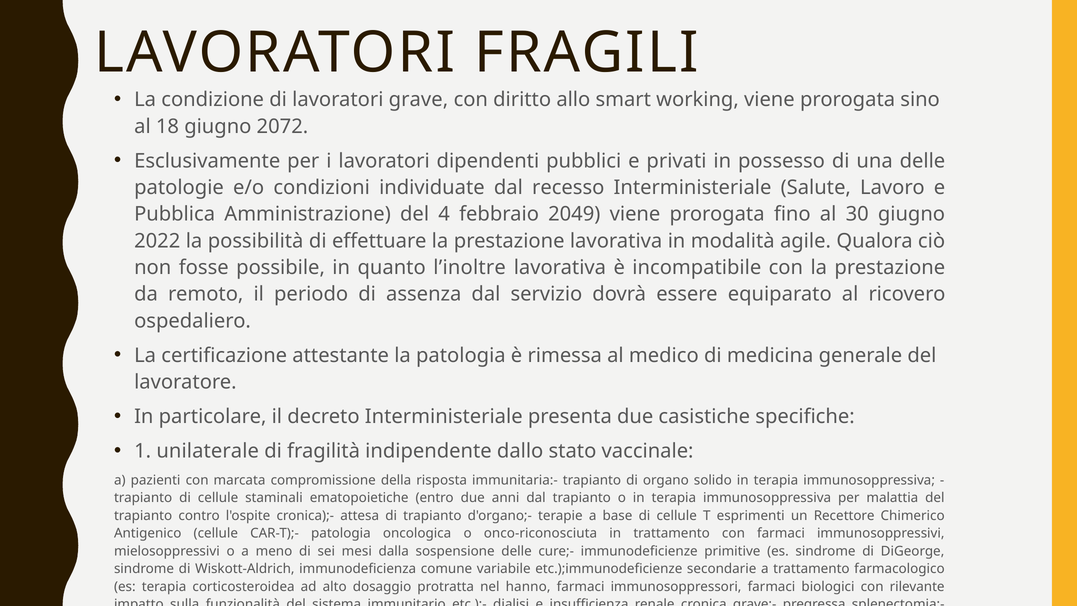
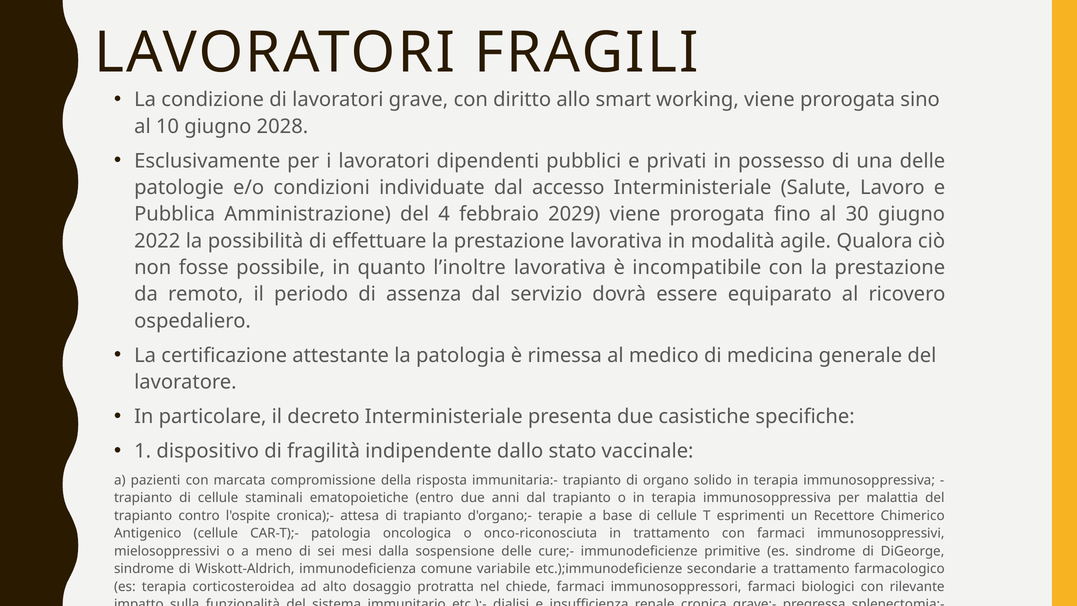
18: 18 -> 10
2072: 2072 -> 2028
recesso: recesso -> accesso
2049: 2049 -> 2029
unilaterale: unilaterale -> dispositivo
hanno: hanno -> chiede
